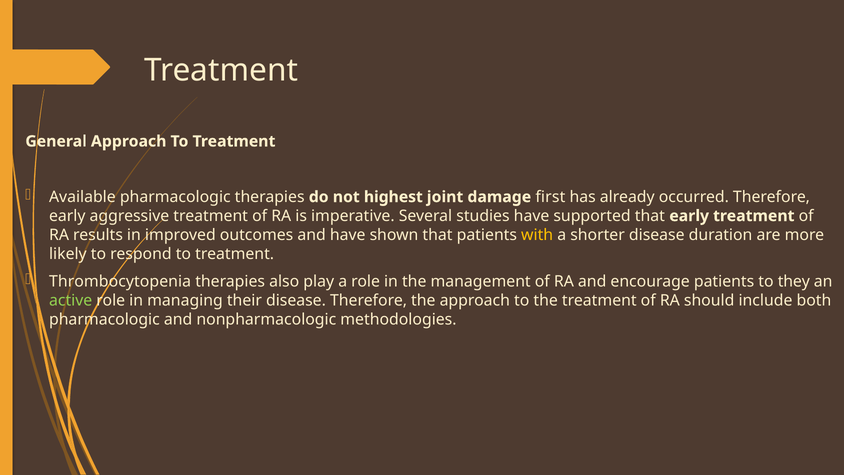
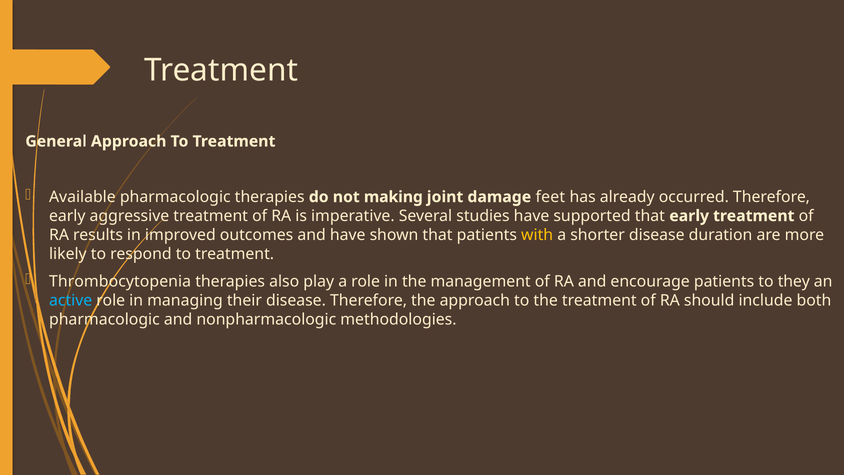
highest: highest -> making
first: first -> feet
active colour: light green -> light blue
